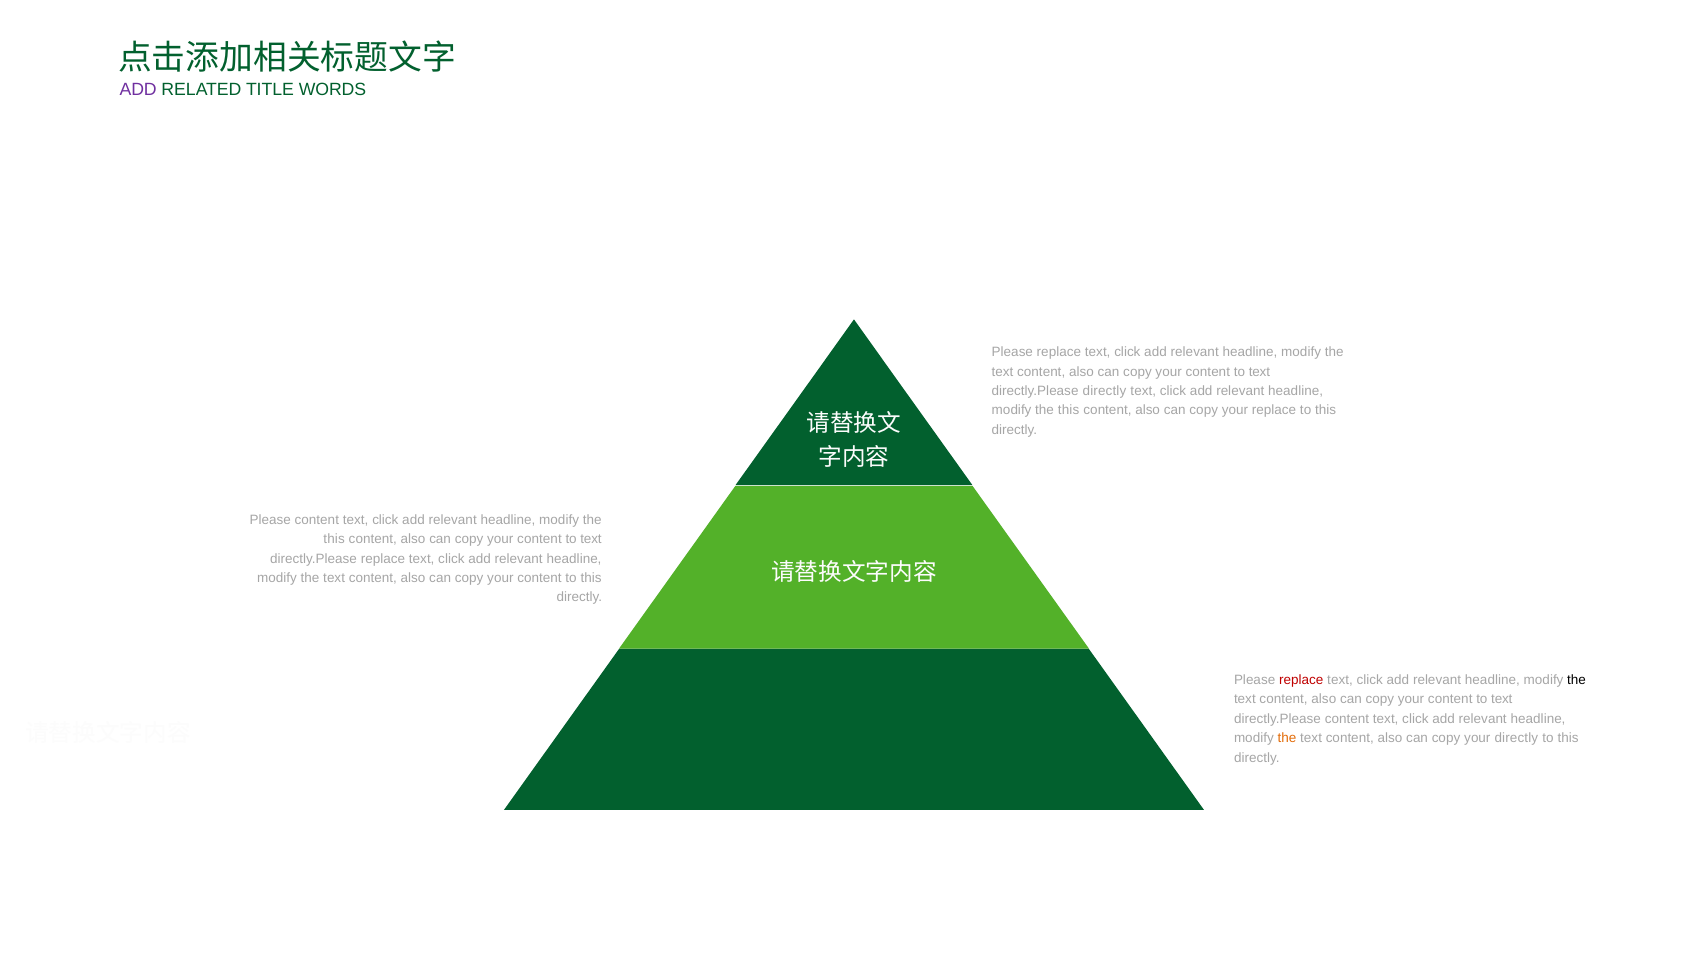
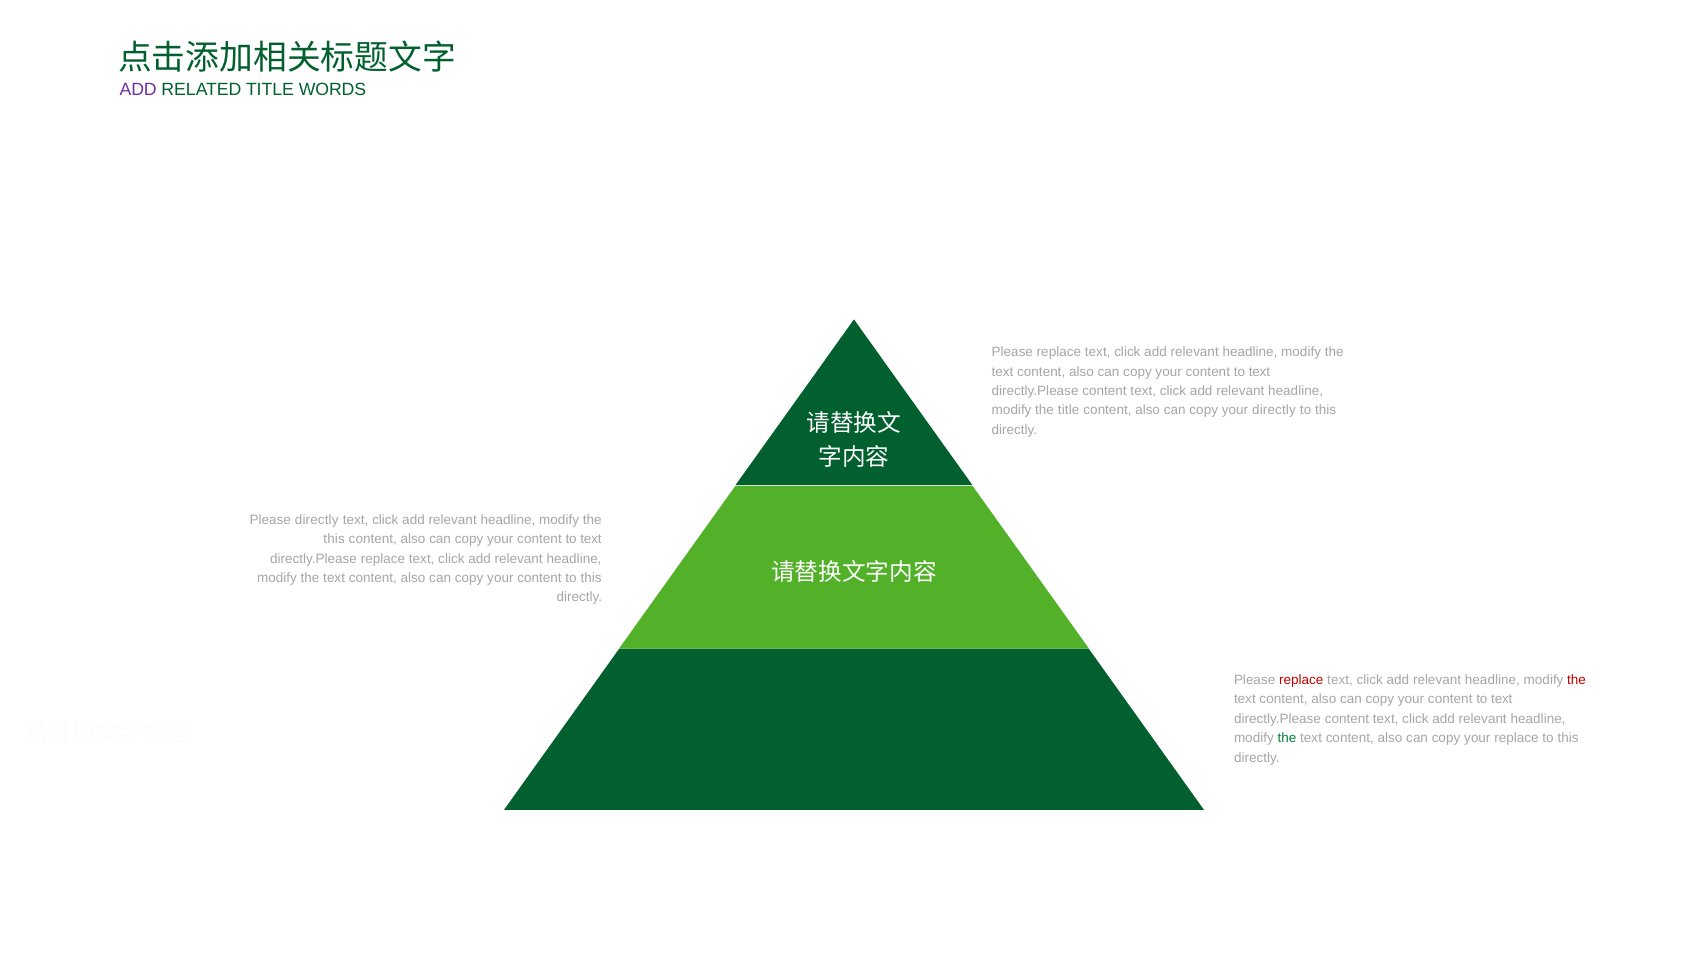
directly at (1104, 391): directly -> content
this at (1069, 410): this -> title
your replace: replace -> directly
Please content: content -> directly
the at (1577, 680) colour: black -> red
the at (1287, 738) colour: orange -> green
your directly: directly -> replace
